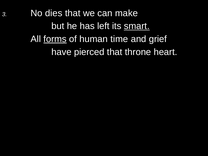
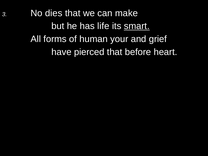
left: left -> life
forms underline: present -> none
time: time -> your
throne: throne -> before
